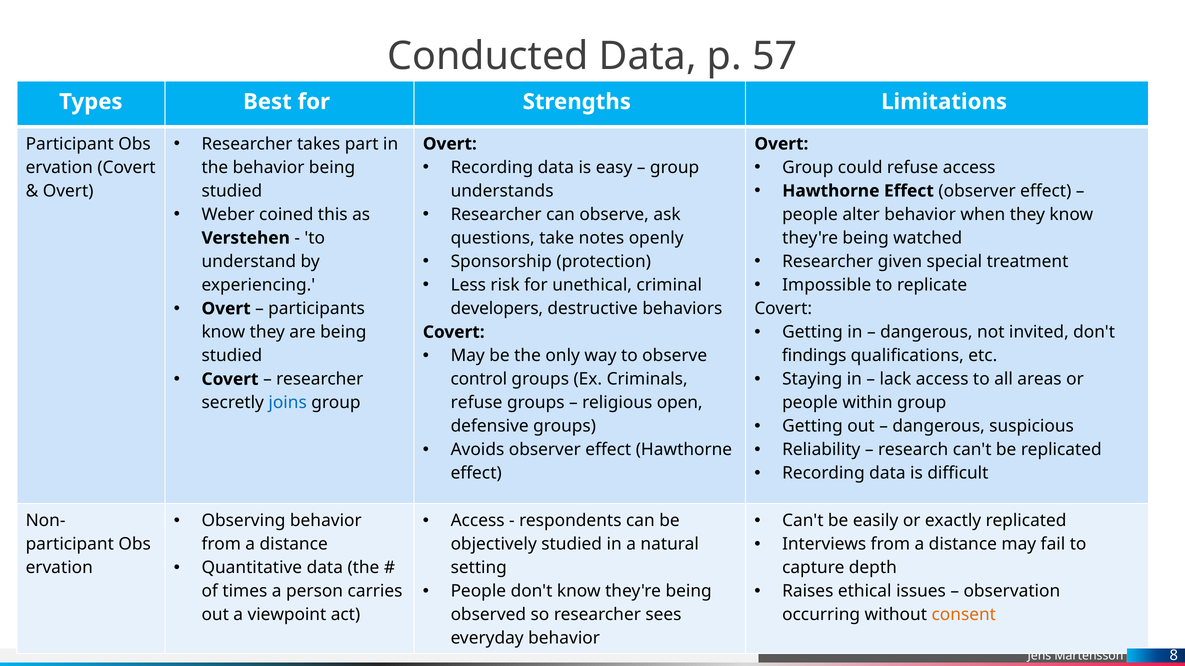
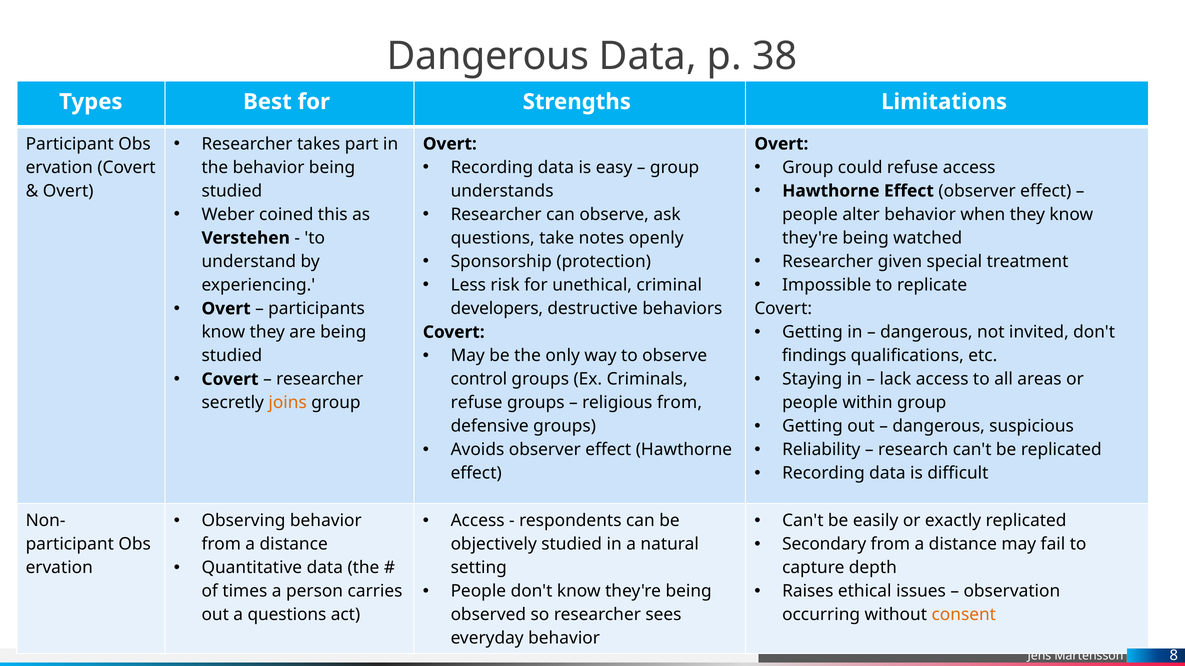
Conducted at (488, 56): Conducted -> Dangerous
57: 57 -> 38
joins colour: blue -> orange
religious open: open -> from
Interviews: Interviews -> Secondary
a viewpoint: viewpoint -> questions
